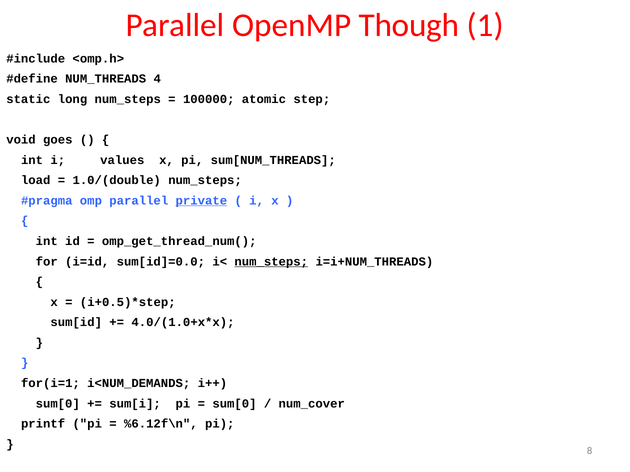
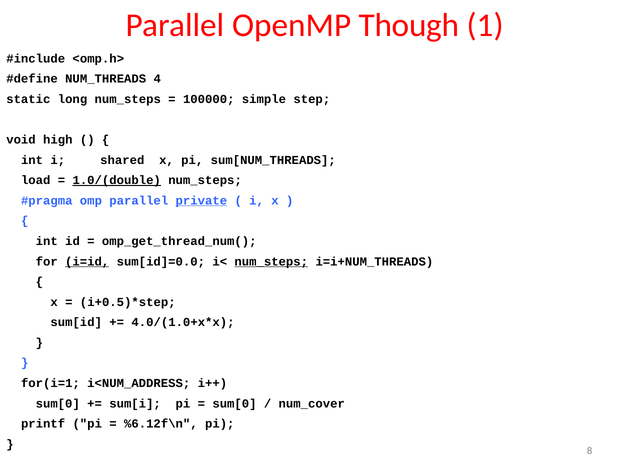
atomic: atomic -> simple
goes: goes -> high
values: values -> shared
1.0/(double underline: none -> present
i=id underline: none -> present
i<NUM_DEMANDS: i<NUM_DEMANDS -> i<NUM_ADDRESS
